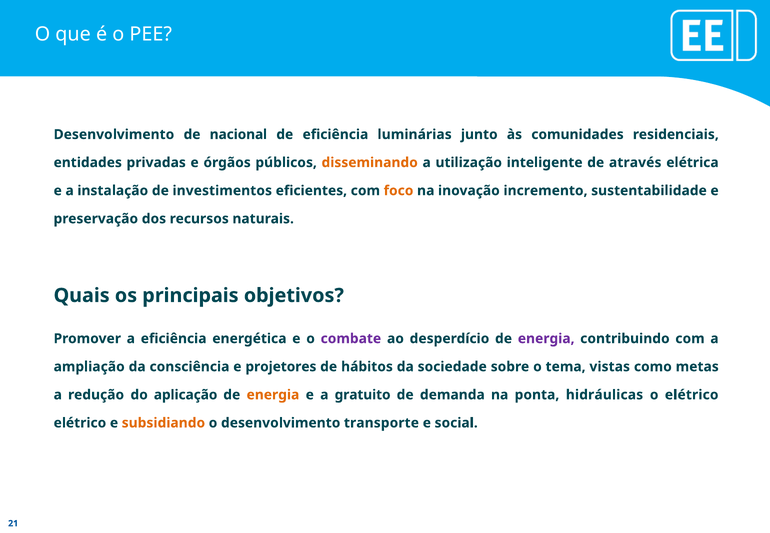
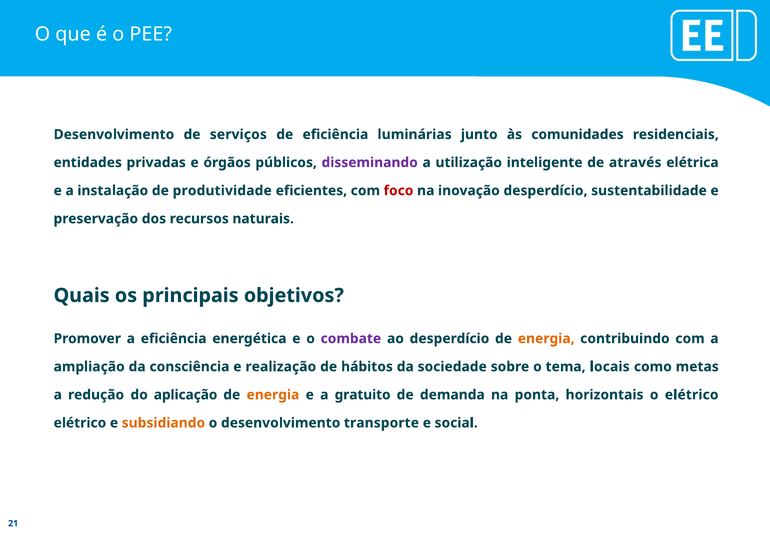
nacional: nacional -> serviços
disseminando colour: orange -> purple
investimentos: investimentos -> produtividade
foco colour: orange -> red
inovação incremento: incremento -> desperdício
energia at (546, 339) colour: purple -> orange
projetores: projetores -> realização
vistas: vistas -> locais
hidráulicas: hidráulicas -> horizontais
